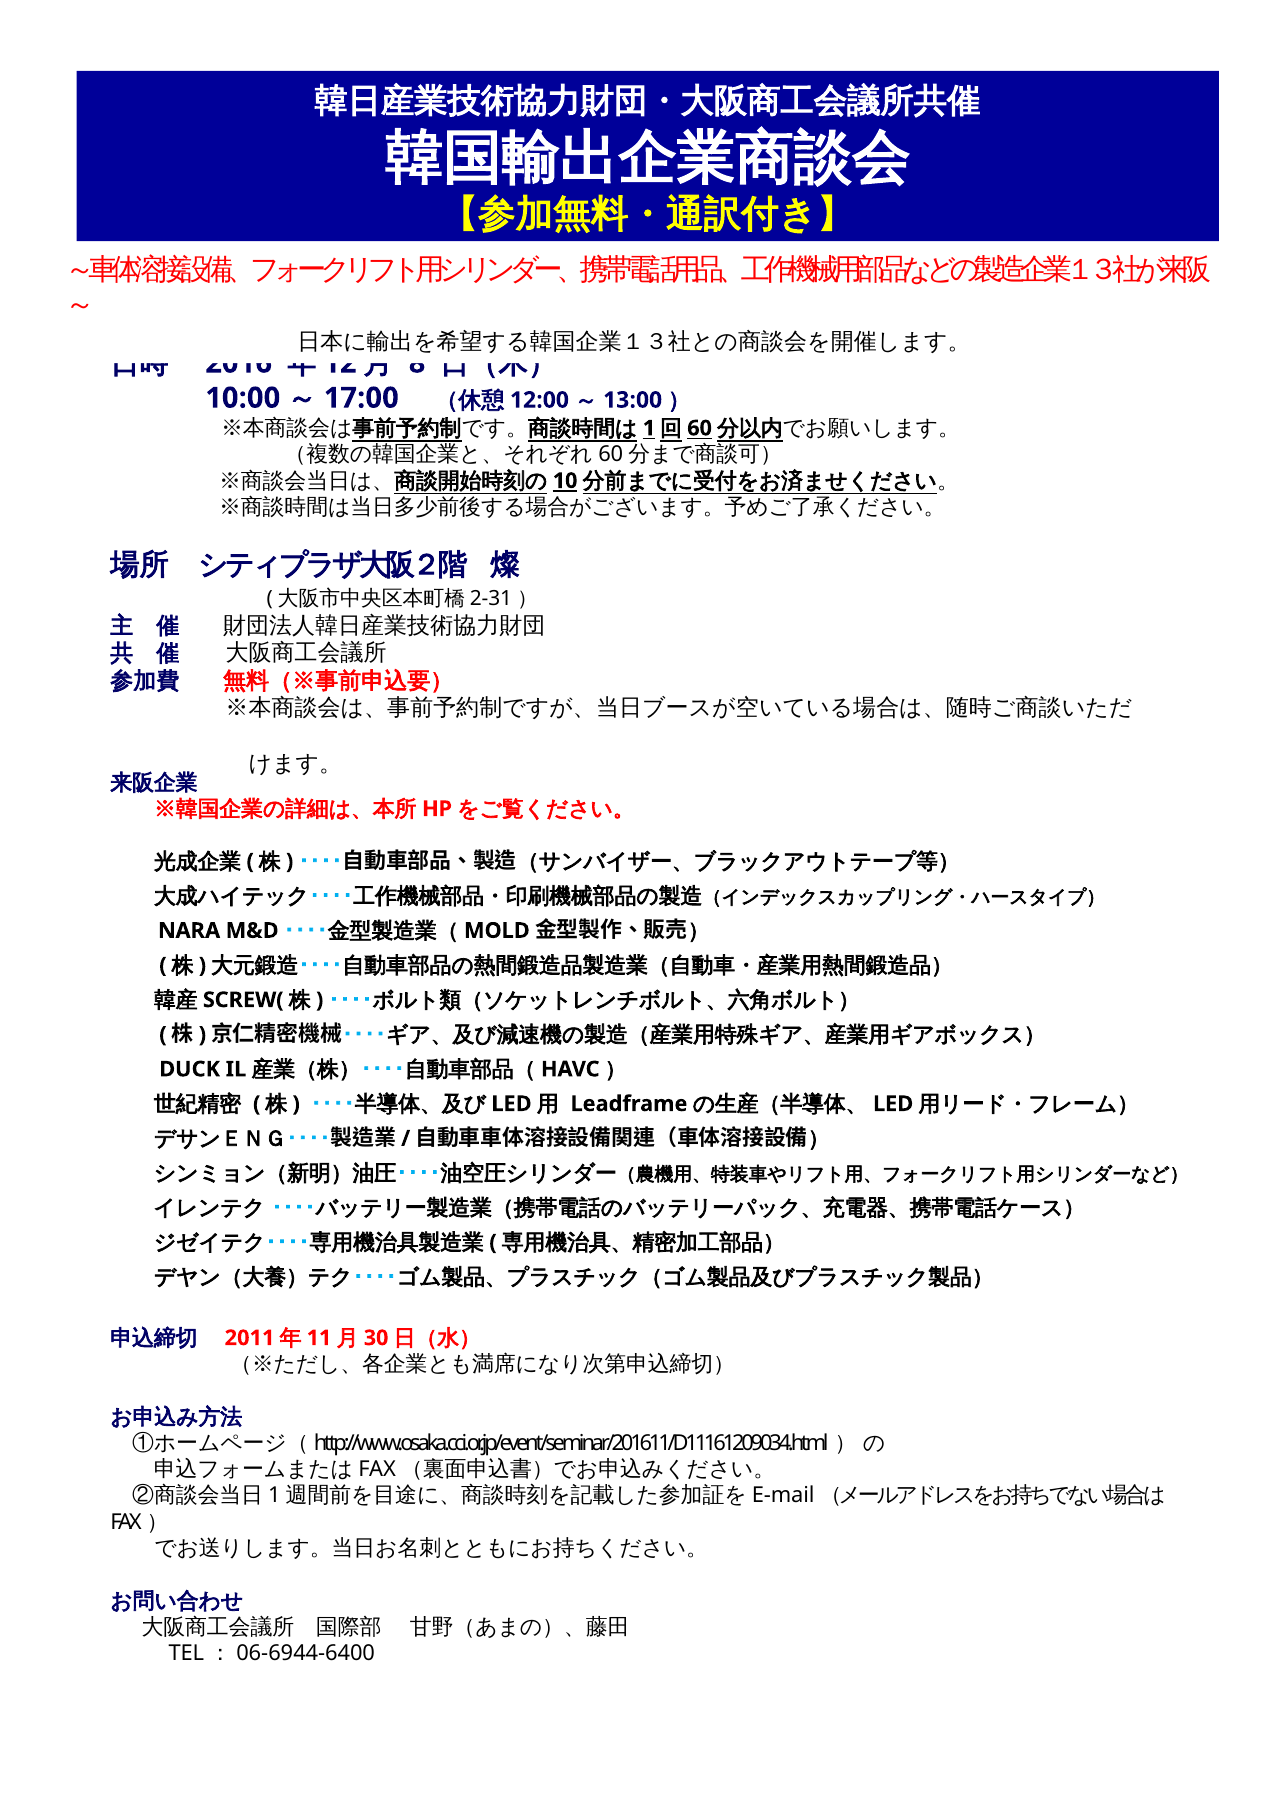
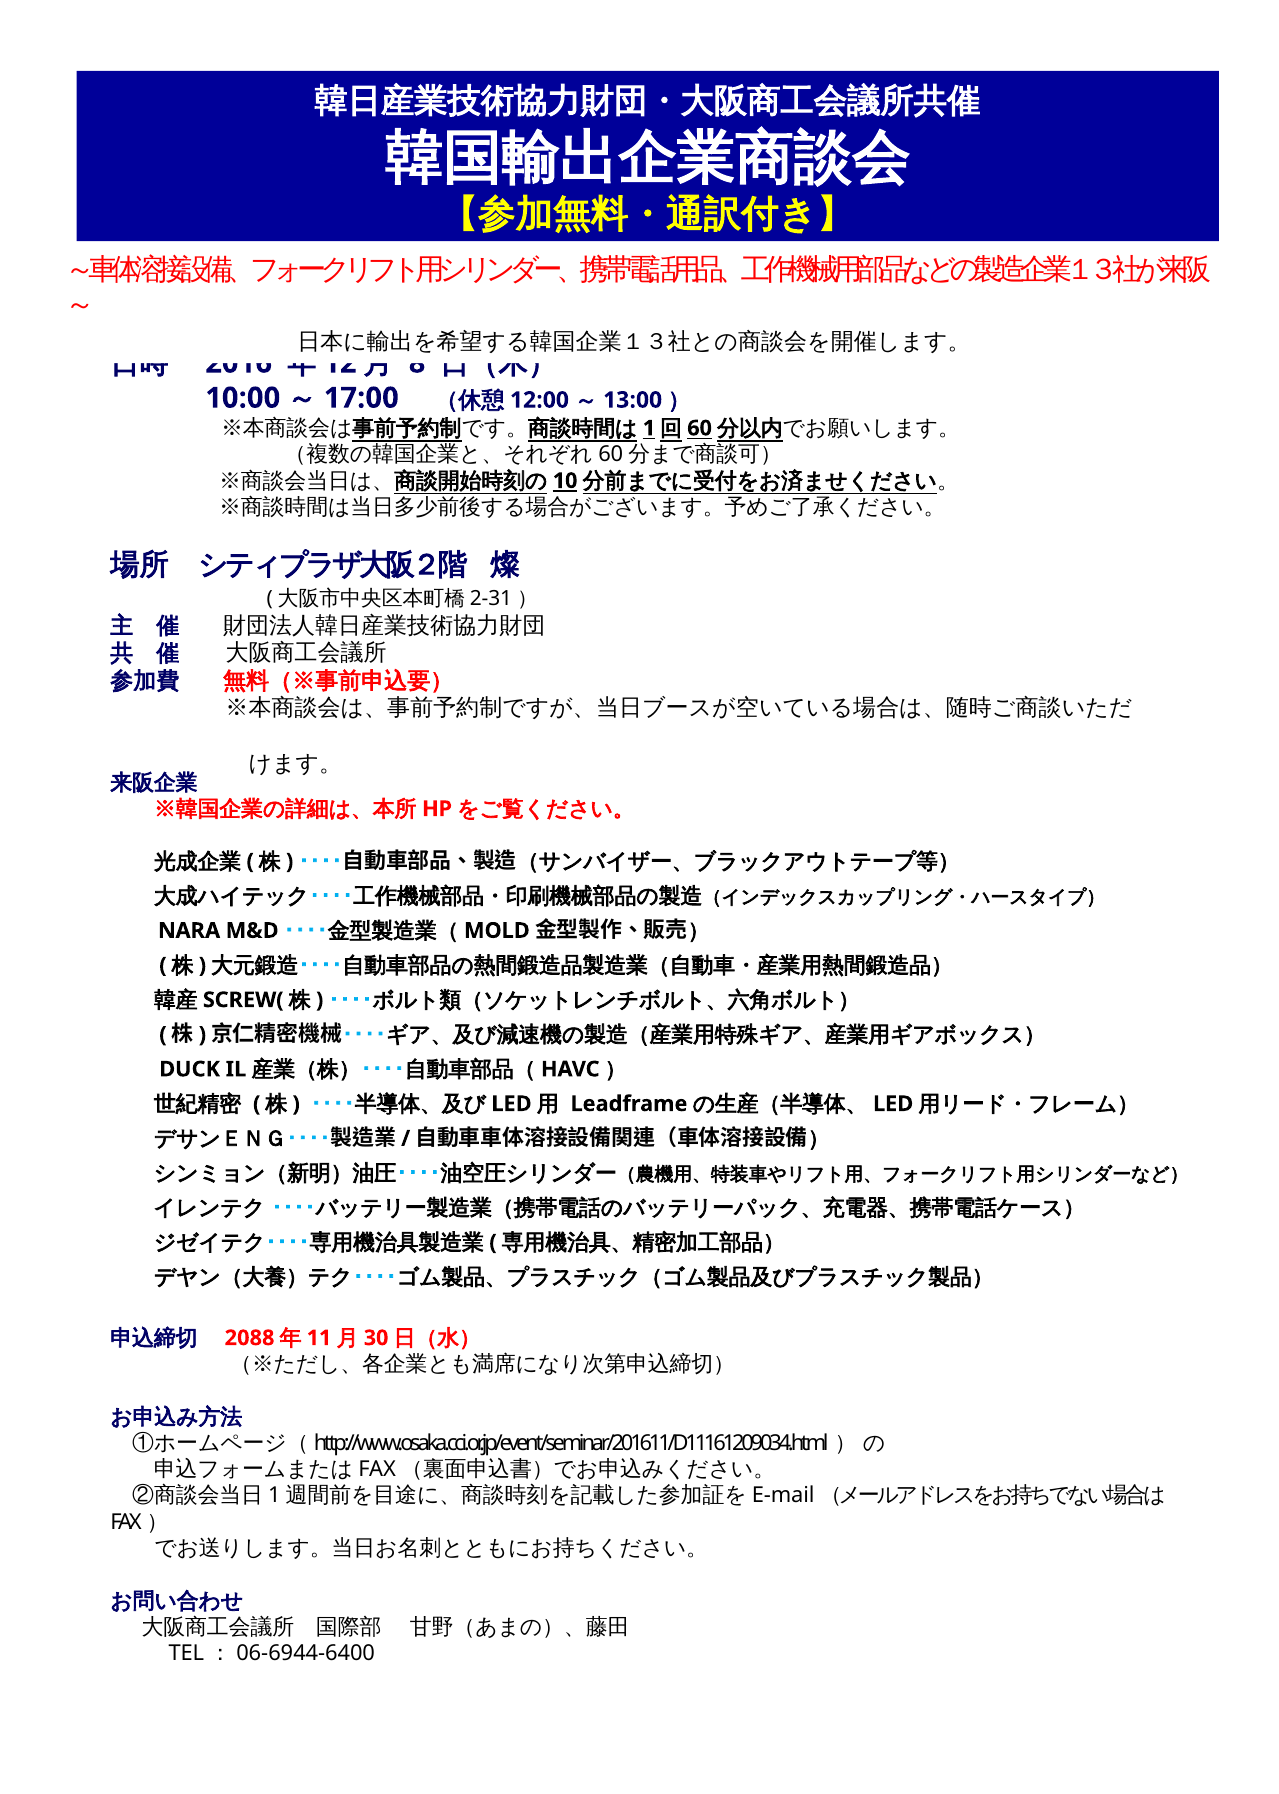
2011: 2011 -> 2088
